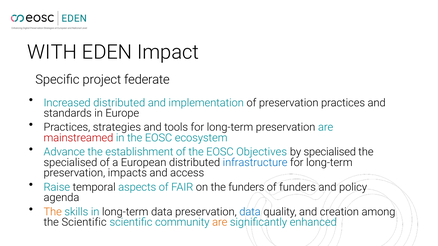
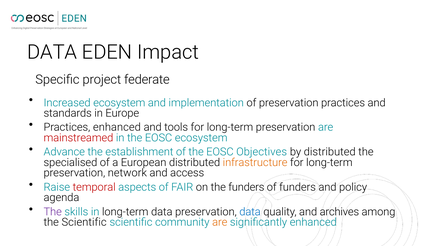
WITH at (52, 52): WITH -> DATA
Increased distributed: distributed -> ecosystem
Practices strategies: strategies -> enhanced
by specialised: specialised -> distributed
infrastructure colour: blue -> orange
impacts: impacts -> network
temporal colour: black -> red
The at (53, 212) colour: orange -> purple
creation: creation -> archives
